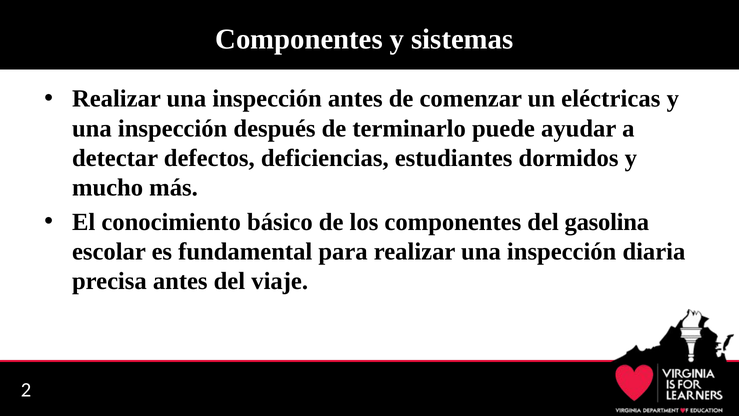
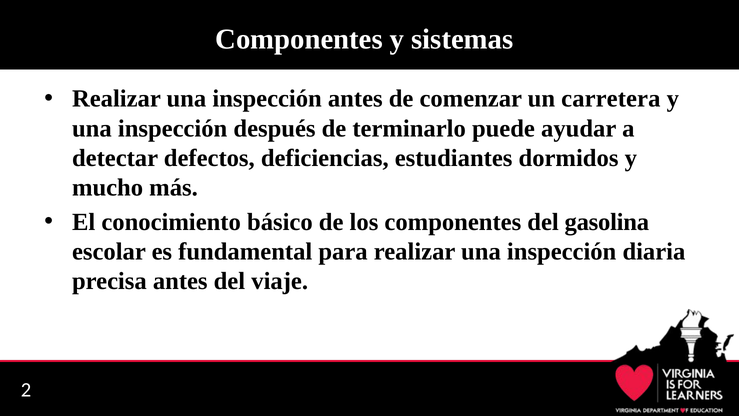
eléctricas: eléctricas -> carretera
